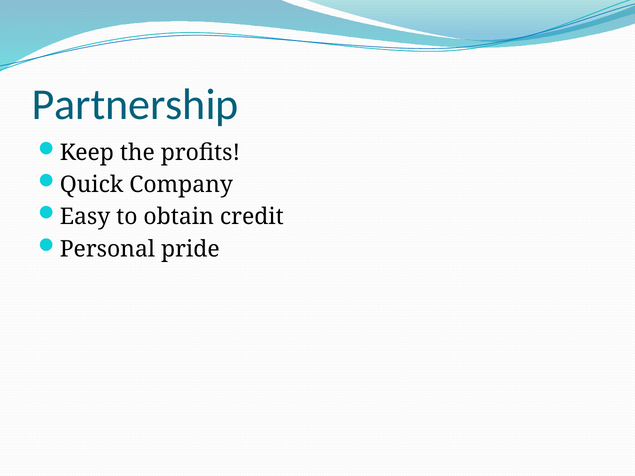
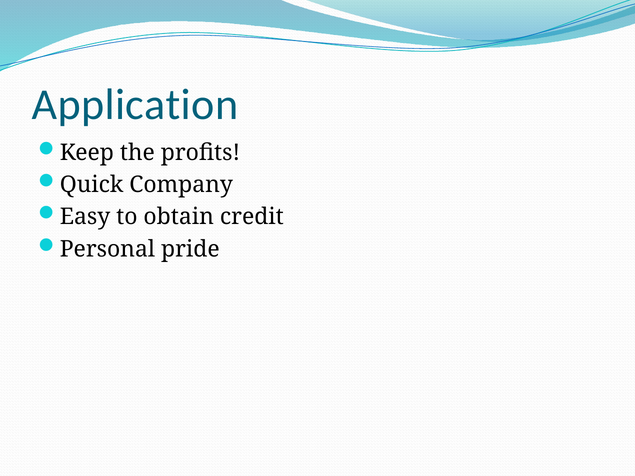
Partnership: Partnership -> Application
